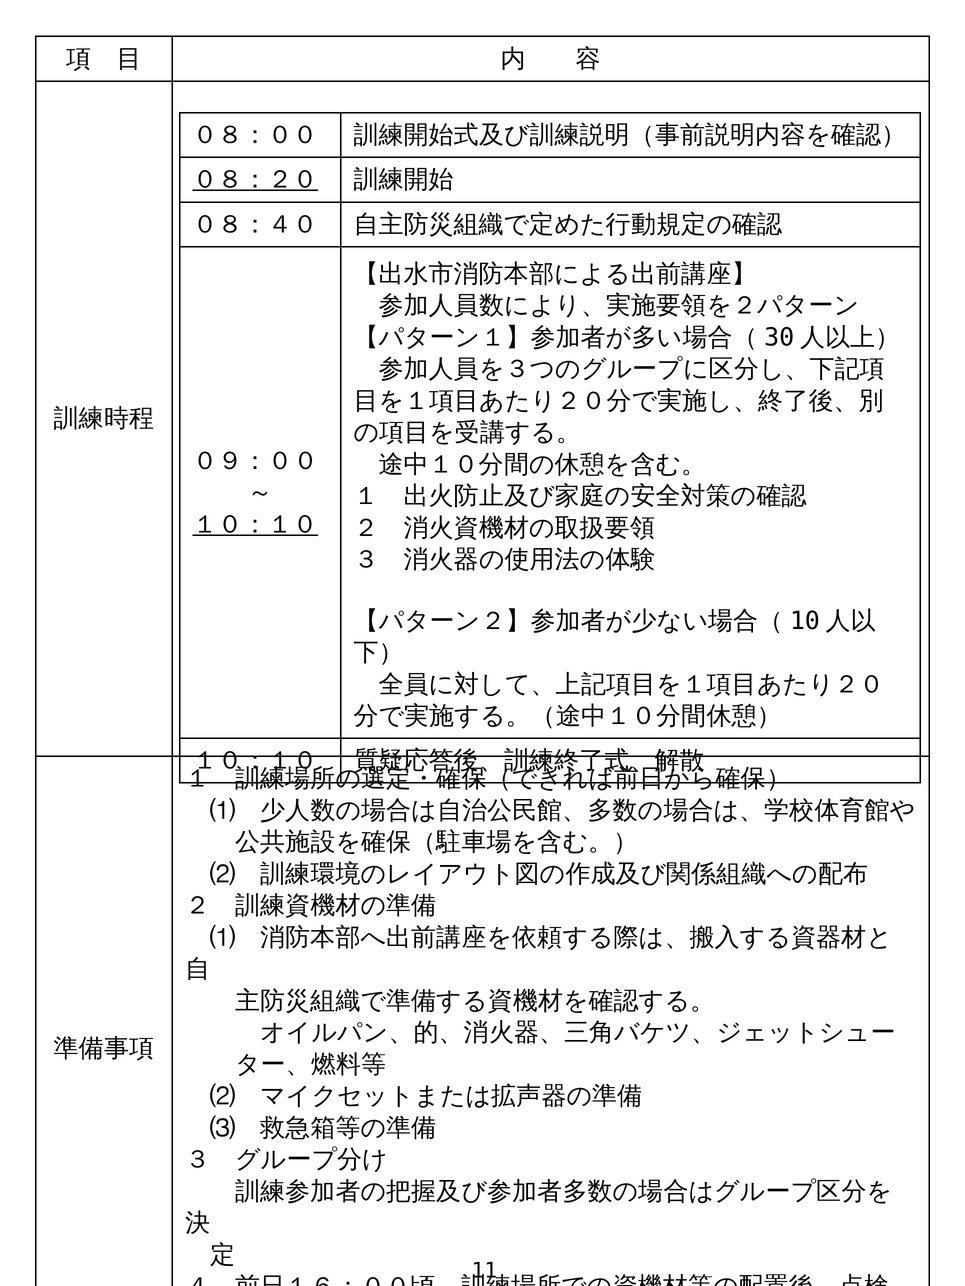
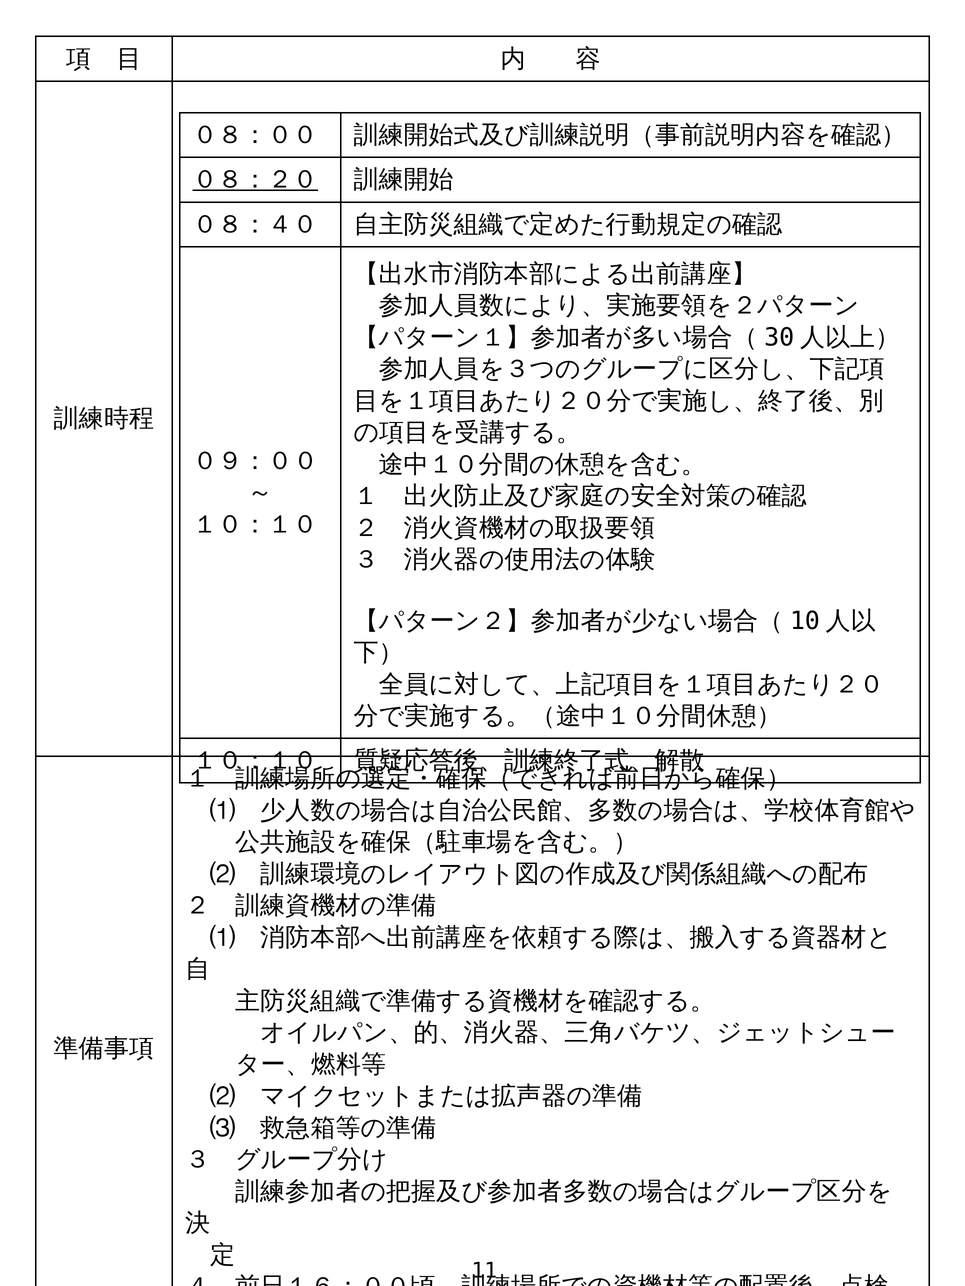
１０：１０ at (255, 525) underline: present -> none
